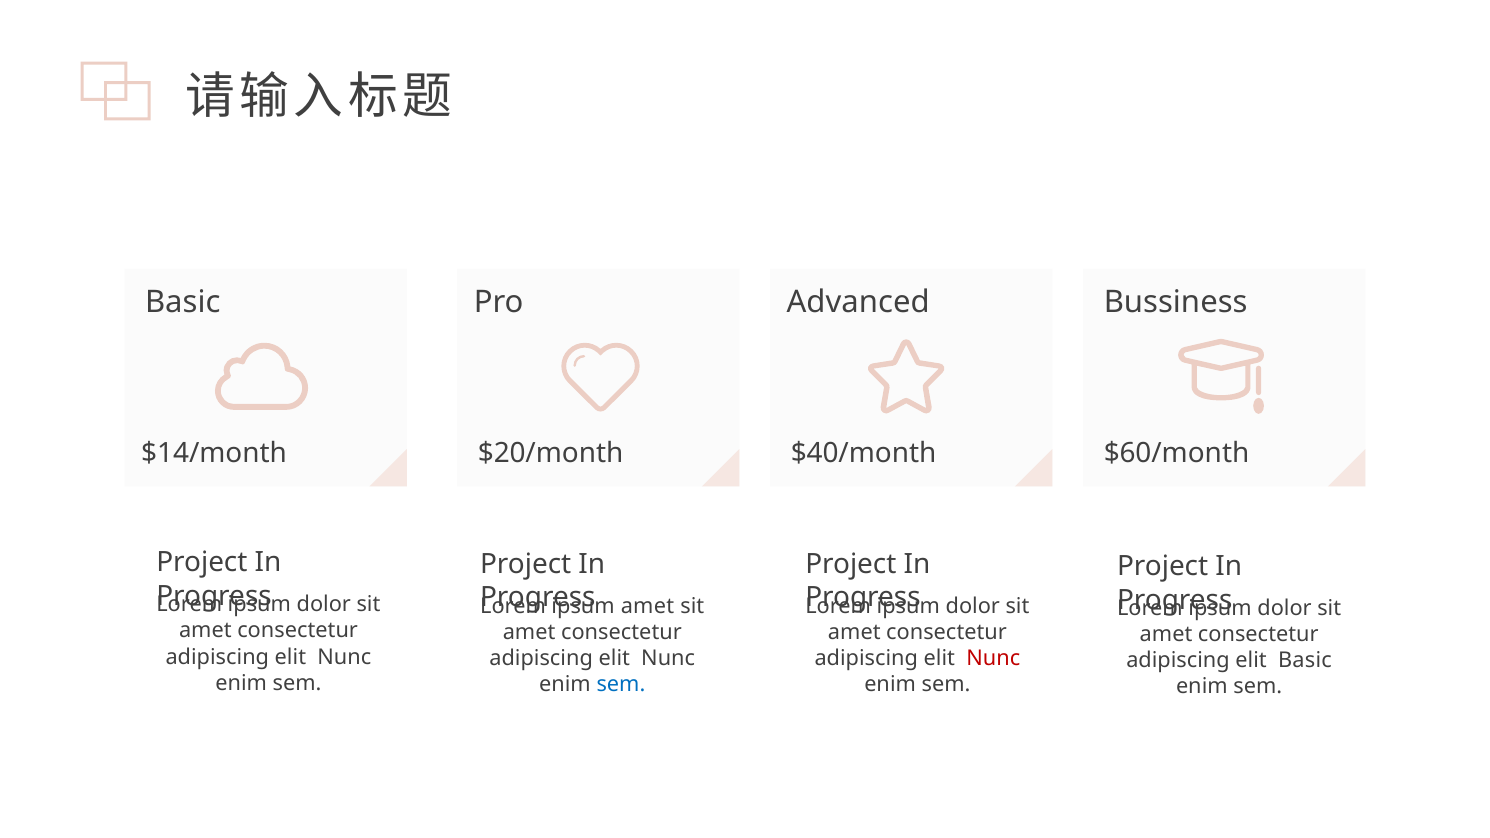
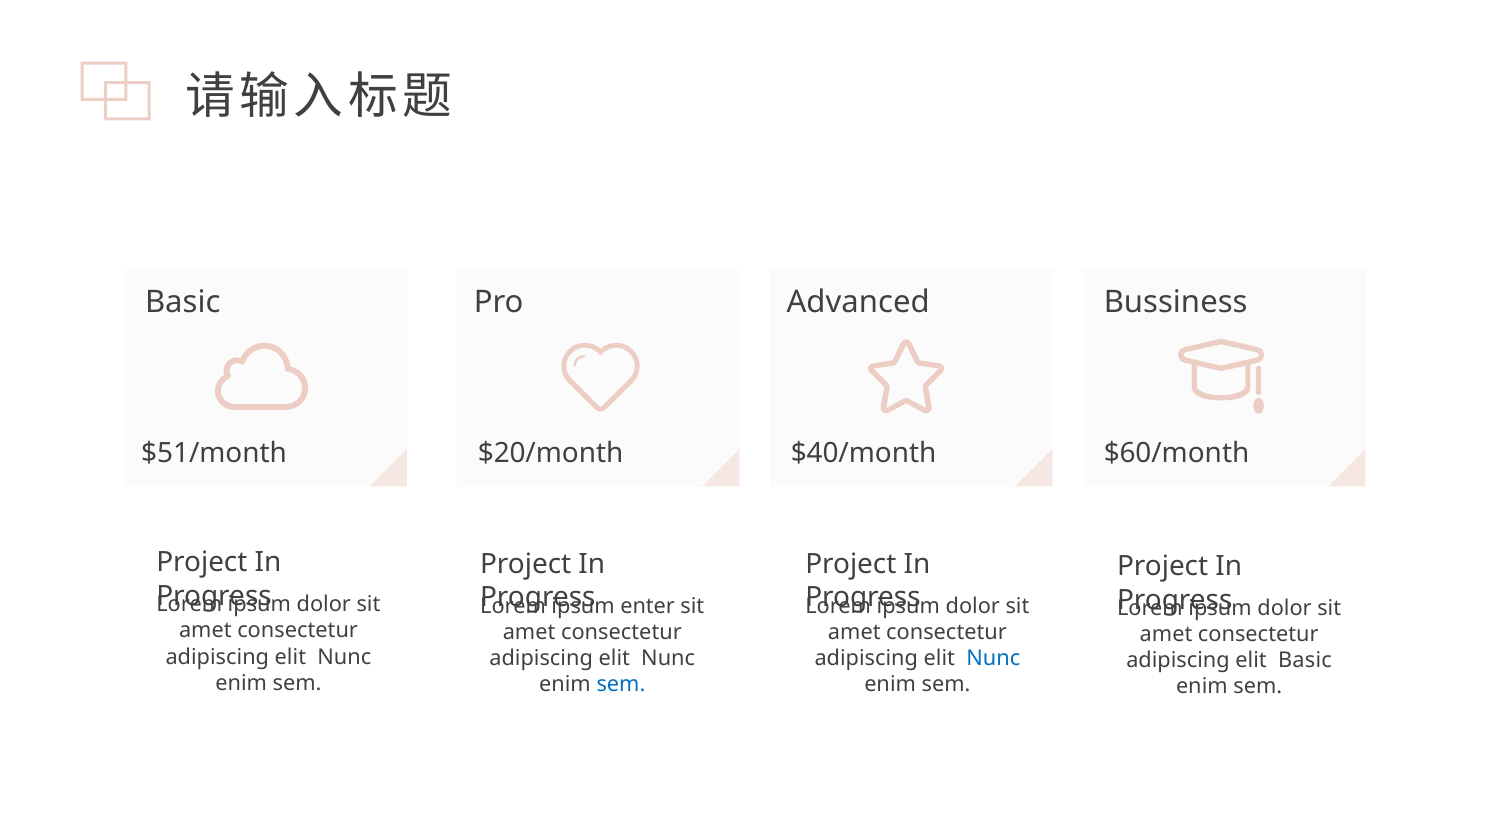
$14/month: $14/month -> $51/month
amet at (647, 606): amet -> enter
Nunc at (993, 658) colour: red -> blue
